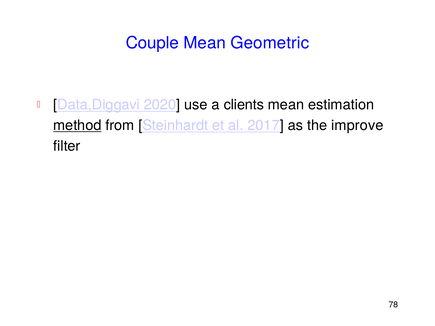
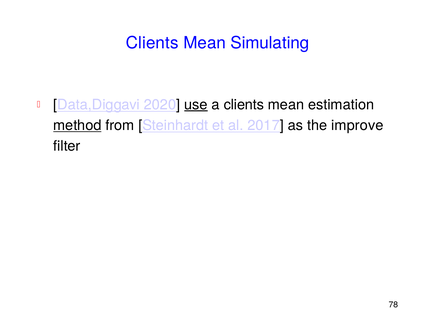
Couple at (152, 43): Couple -> Clients
Geometric: Geometric -> Simulating
use underline: none -> present
